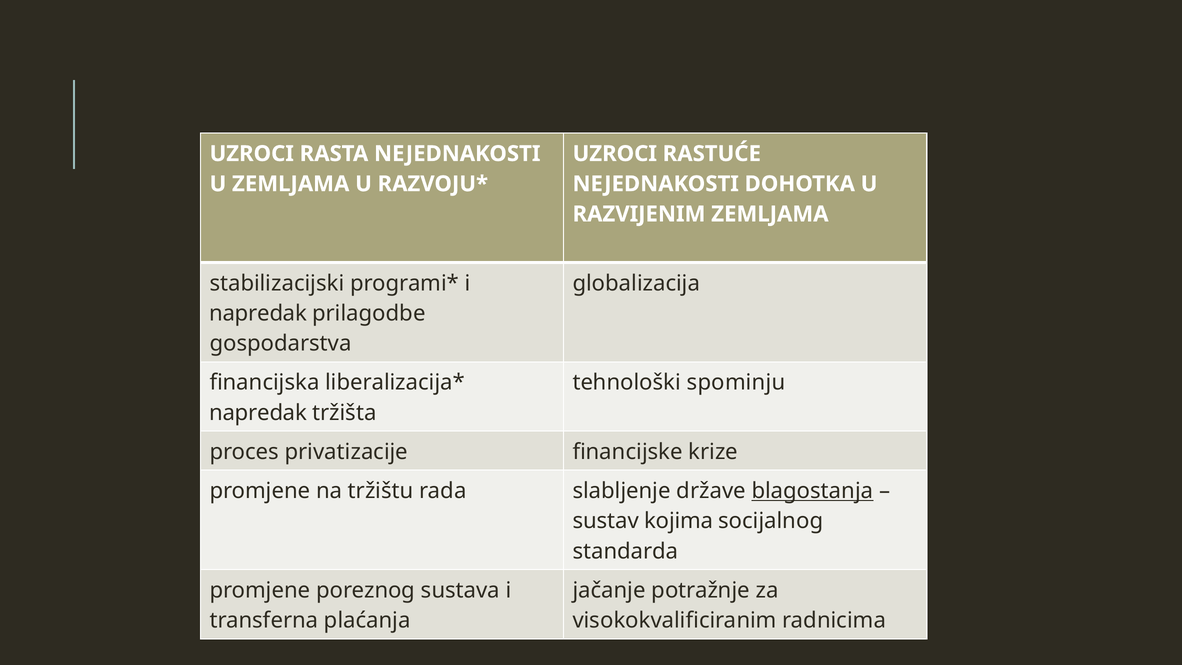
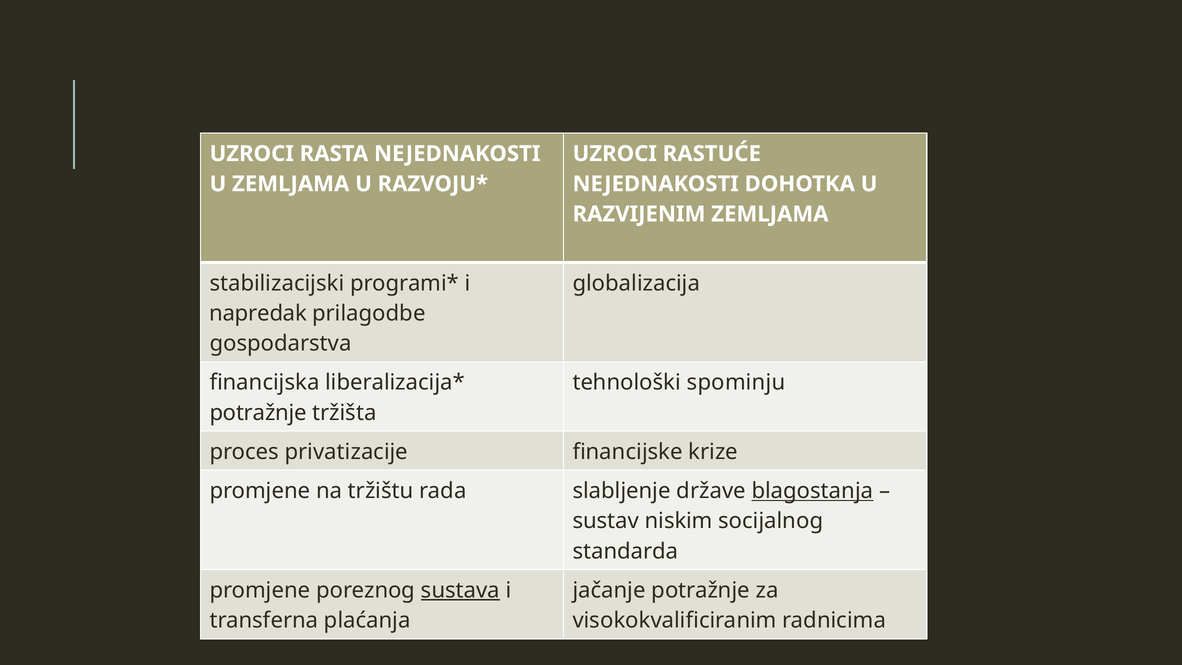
napredak at (258, 413): napredak -> potražnje
kojima: kojima -> niskim
sustava underline: none -> present
